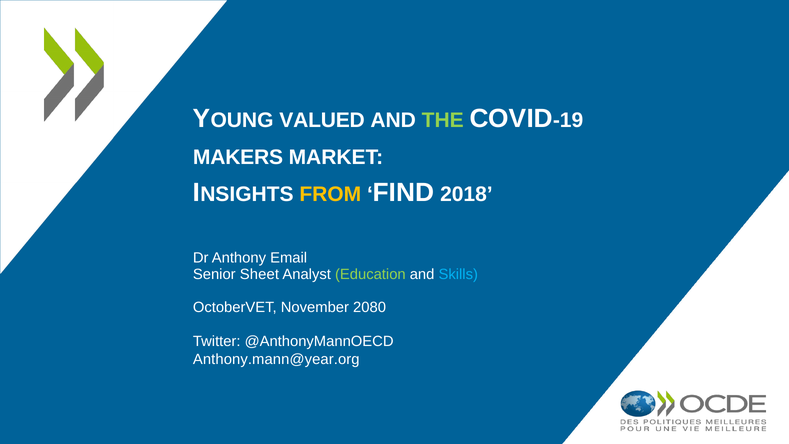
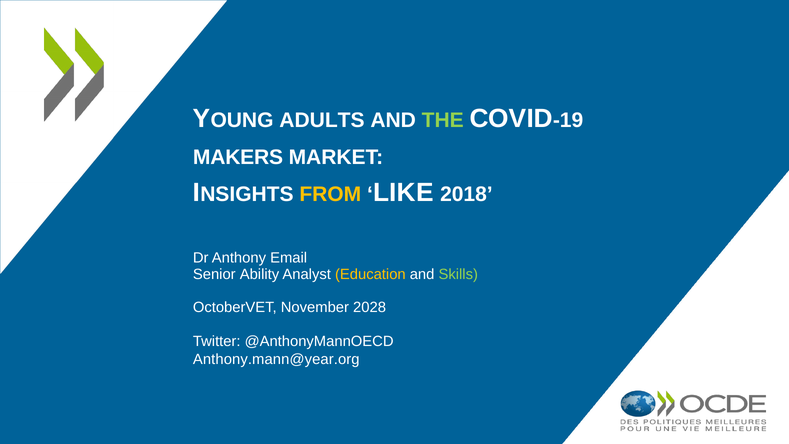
VALUED: VALUED -> ADULTS
FIND: FIND -> LIKE
Sheet: Sheet -> Ability
Education colour: light green -> yellow
Skills colour: light blue -> light green
2080: 2080 -> 2028
